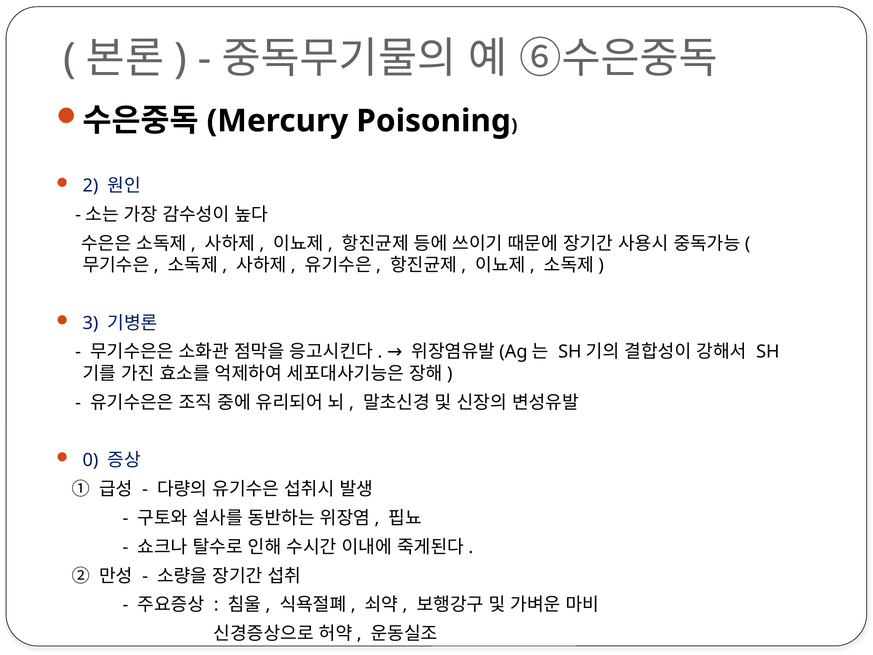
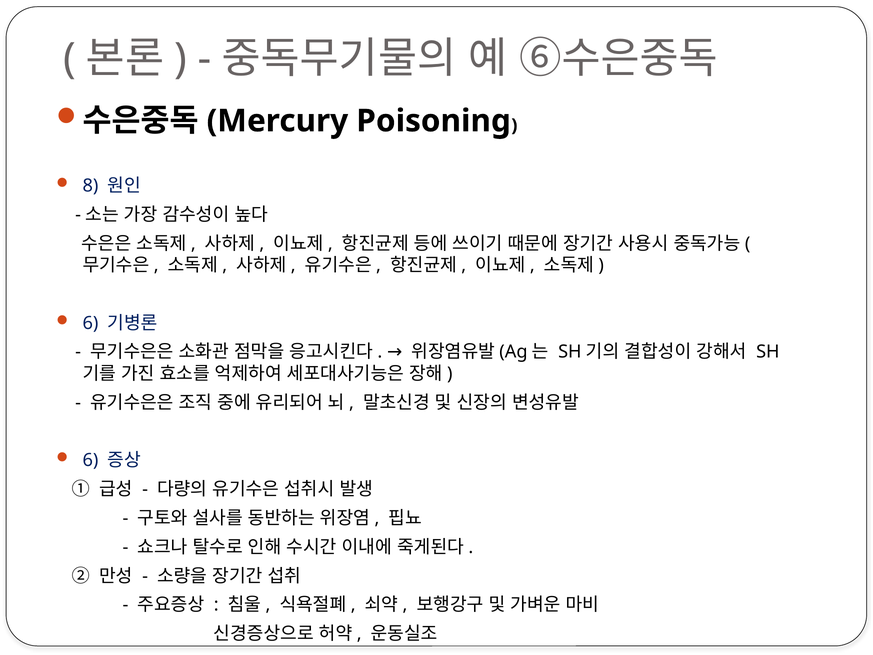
2: 2 -> 8
3 at (90, 323): 3 -> 6
0 at (90, 460): 0 -> 6
